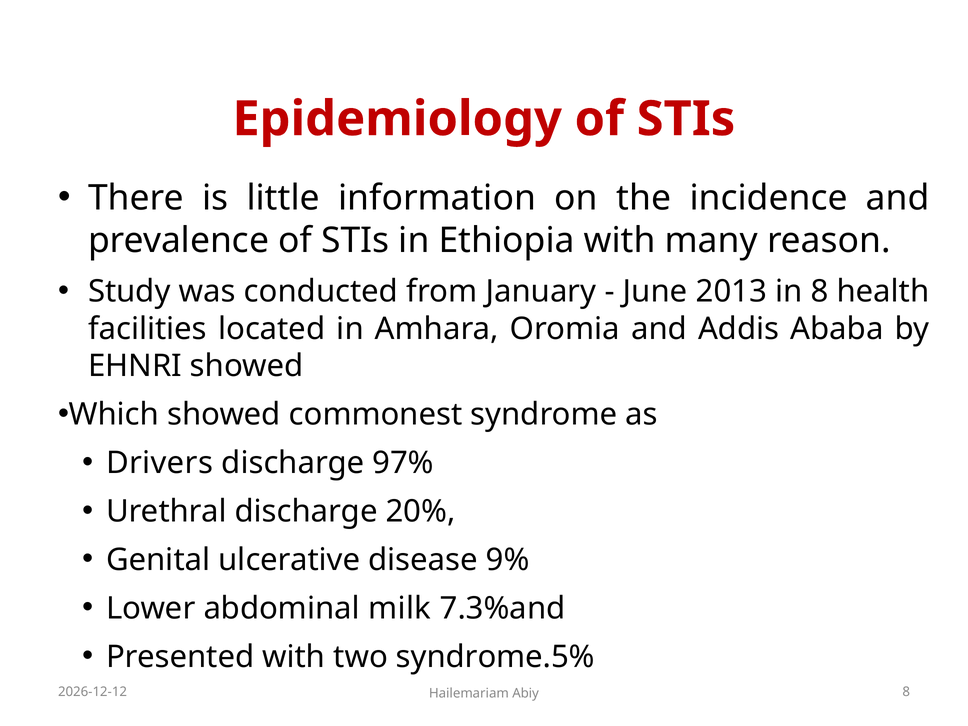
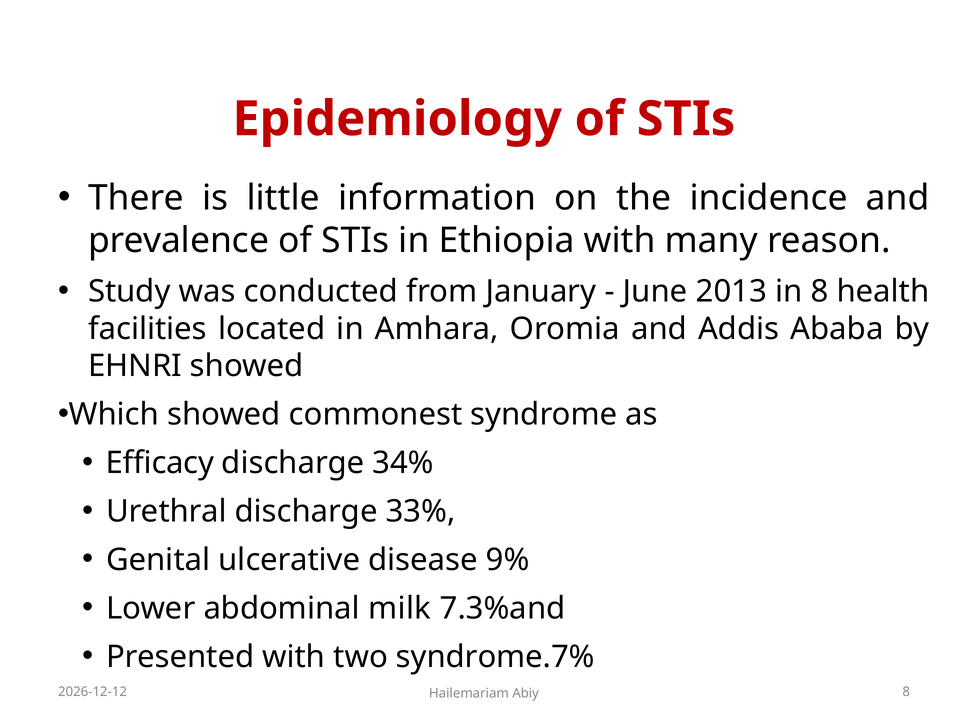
Drivers: Drivers -> Efficacy
97%: 97% -> 34%
20%: 20% -> 33%
syndrome.5%: syndrome.5% -> syndrome.7%
